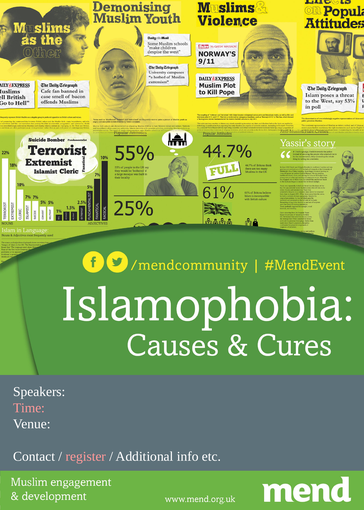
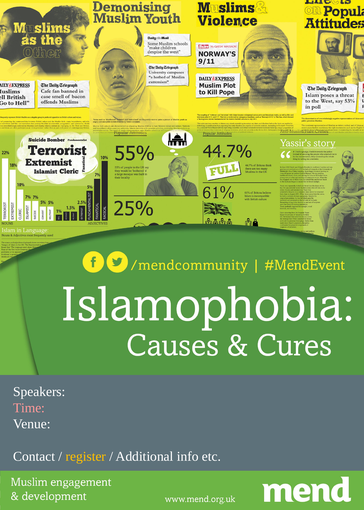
register colour: pink -> yellow
